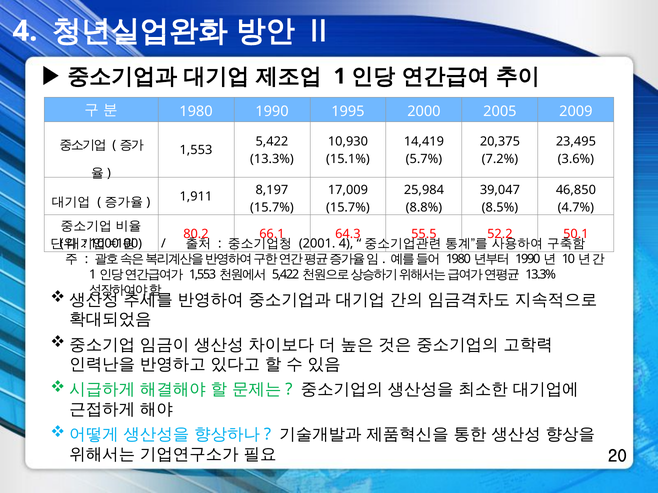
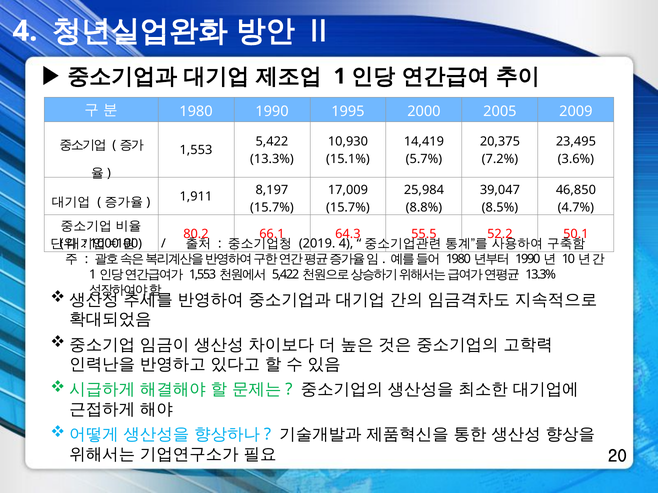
2001: 2001 -> 2019
